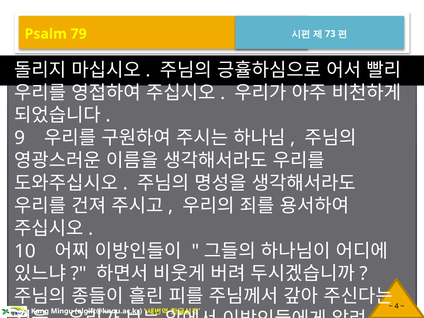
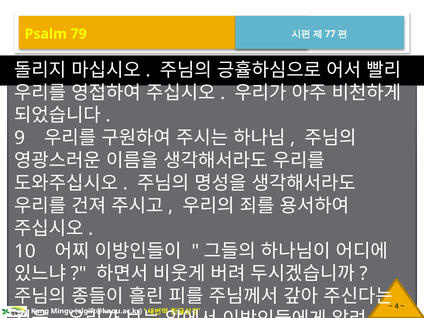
73: 73 -> 77
